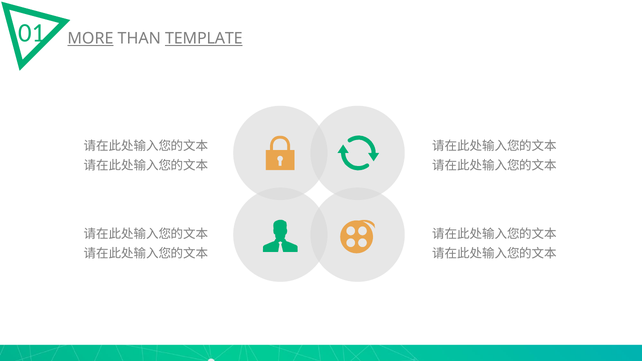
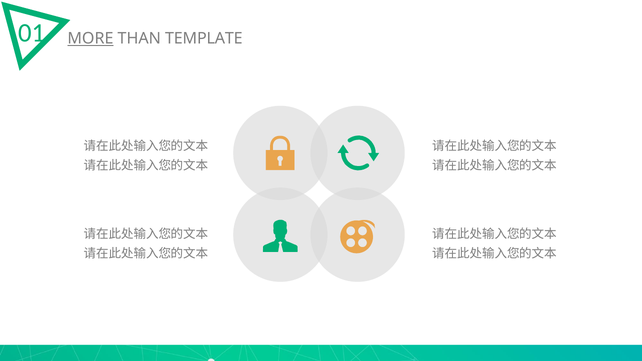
TEMPLATE underline: present -> none
